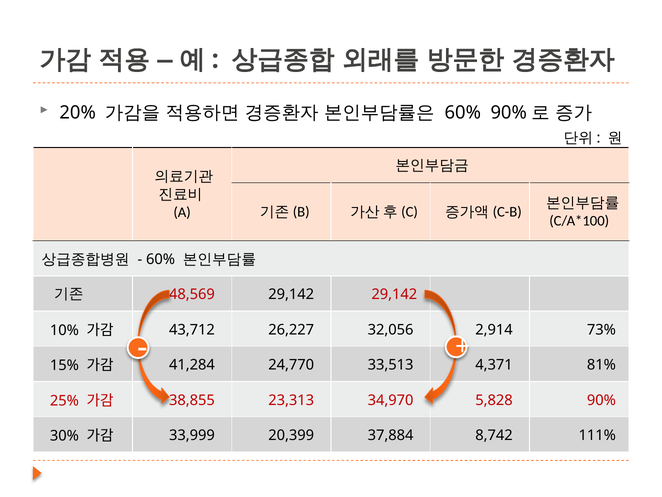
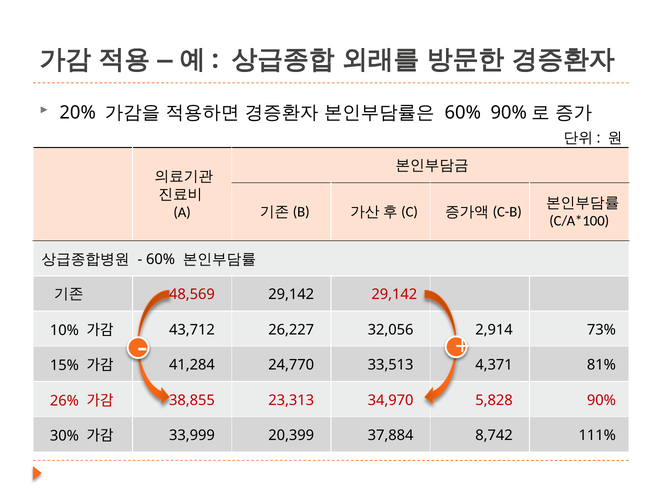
25%: 25% -> 26%
